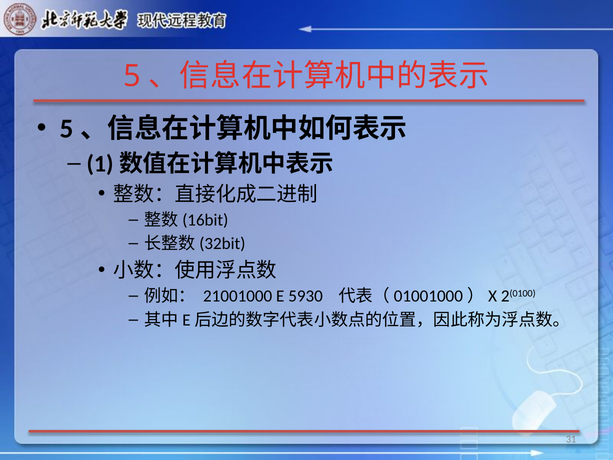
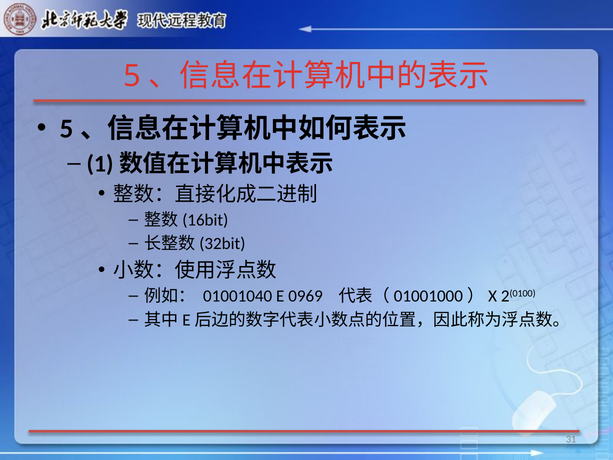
21001000: 21001000 -> 01001040
5930: 5930 -> 0969
